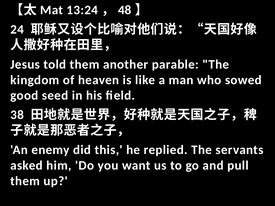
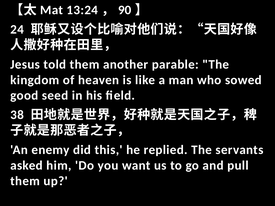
48: 48 -> 90
